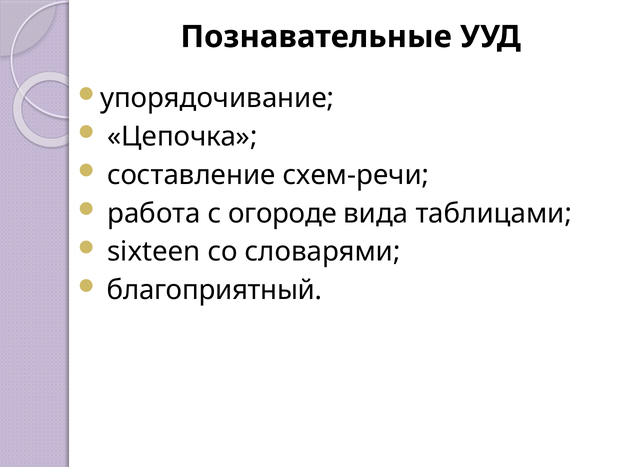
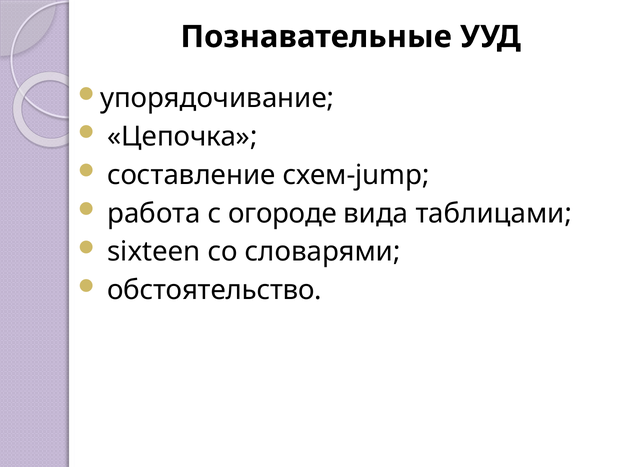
схем-речи: схем-речи -> схем-jump
благоприятный: благоприятный -> обстоятельство
